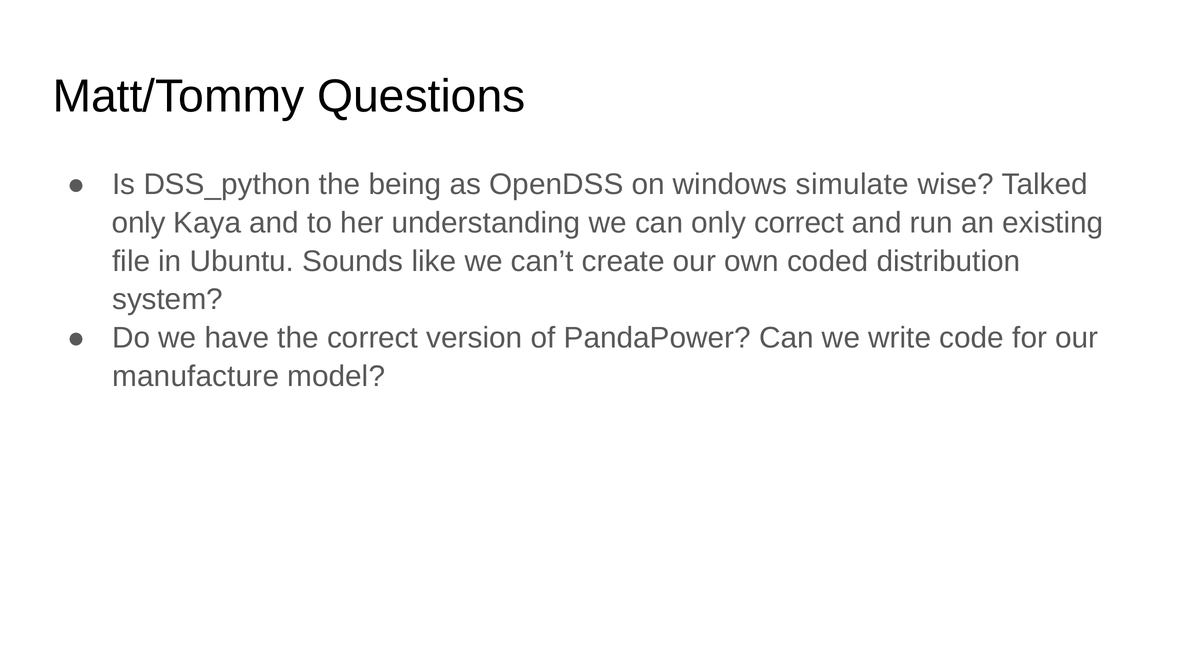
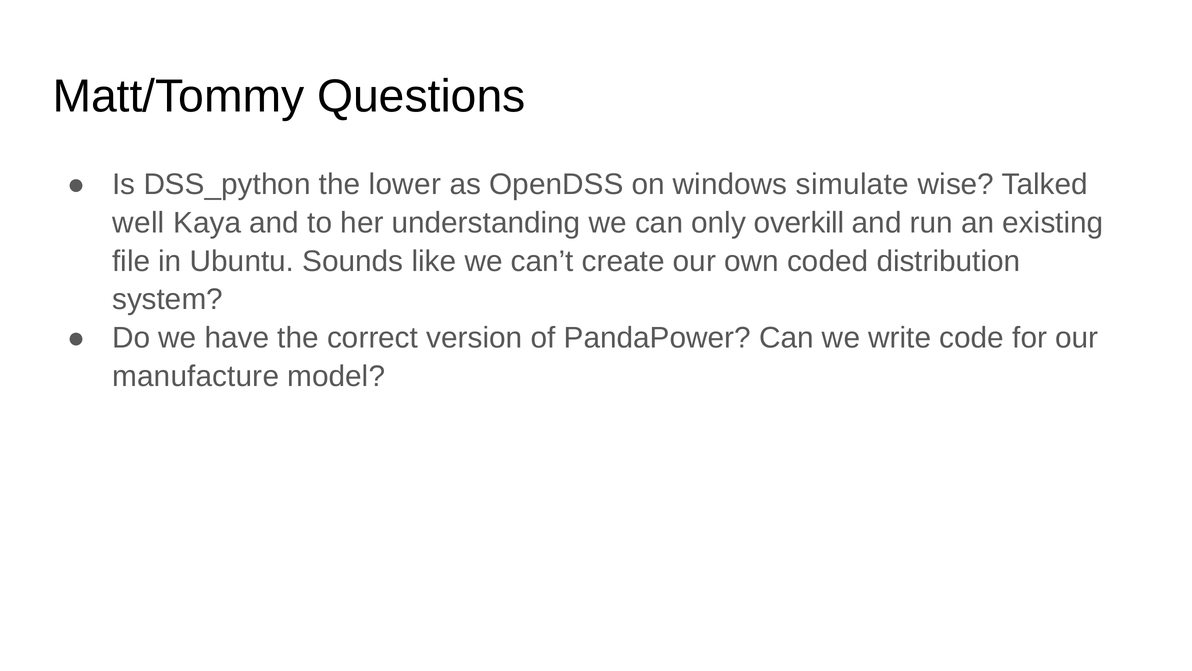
being: being -> lower
only at (139, 223): only -> well
only correct: correct -> overkill
